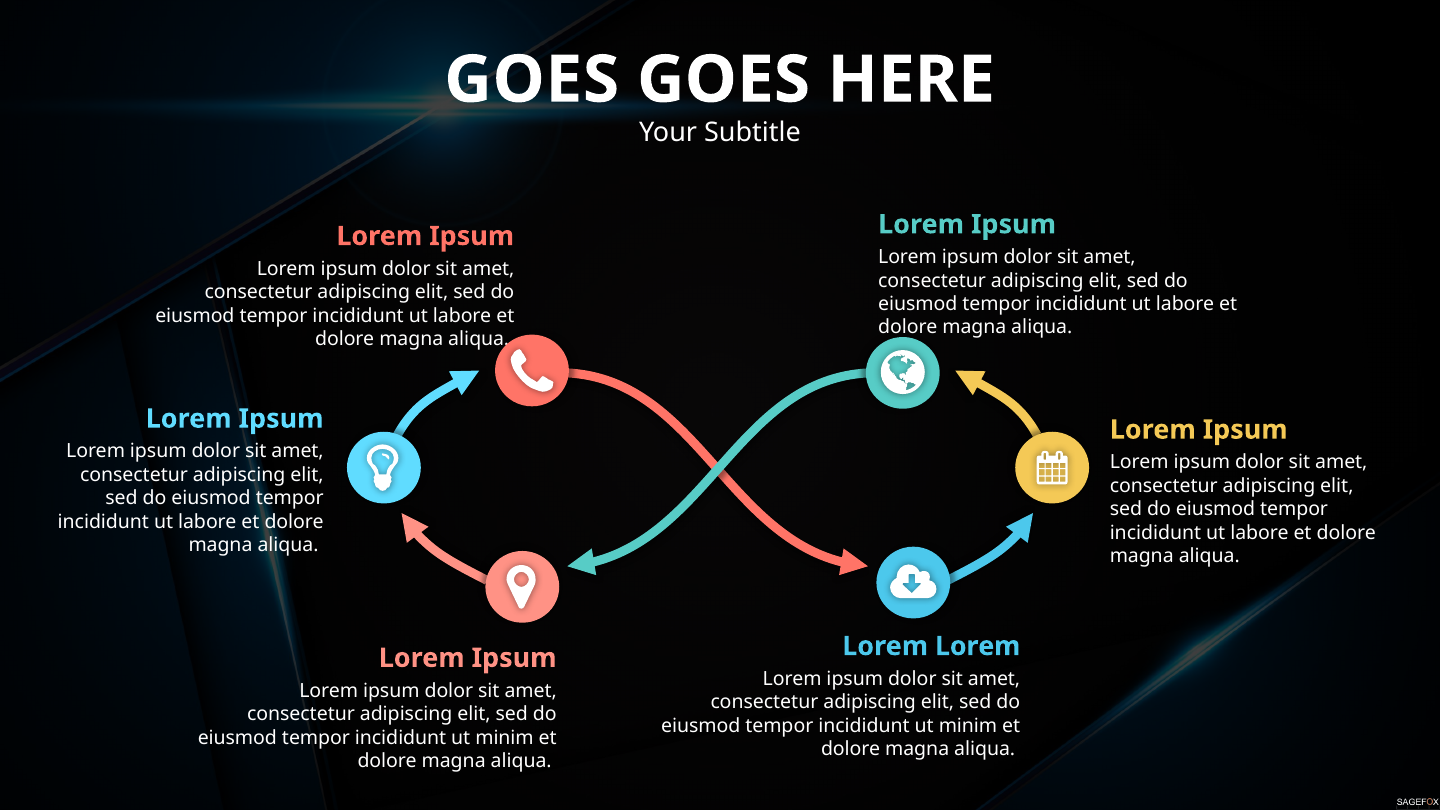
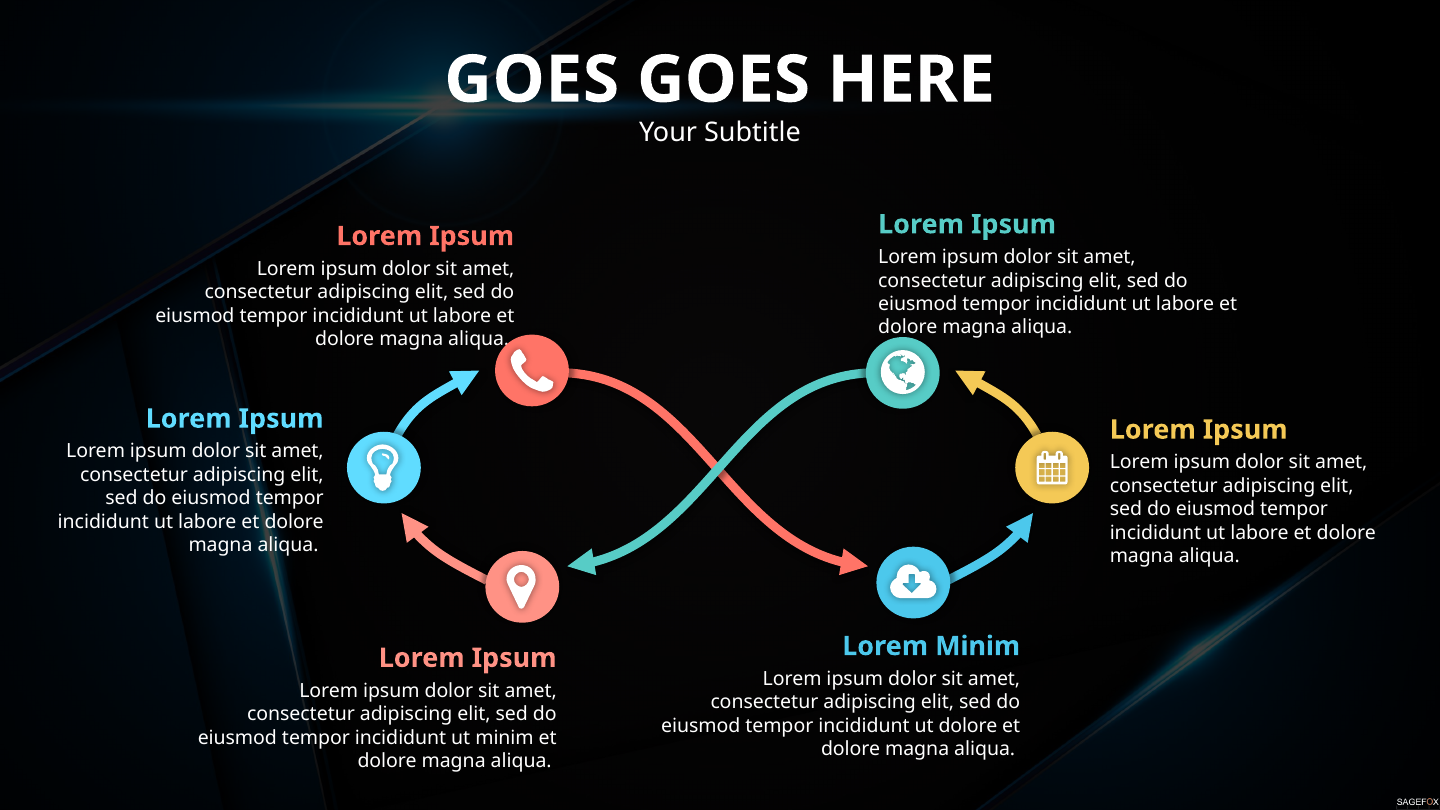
Lorem at (978, 646): Lorem -> Minim
minim at (968, 726): minim -> dolore
